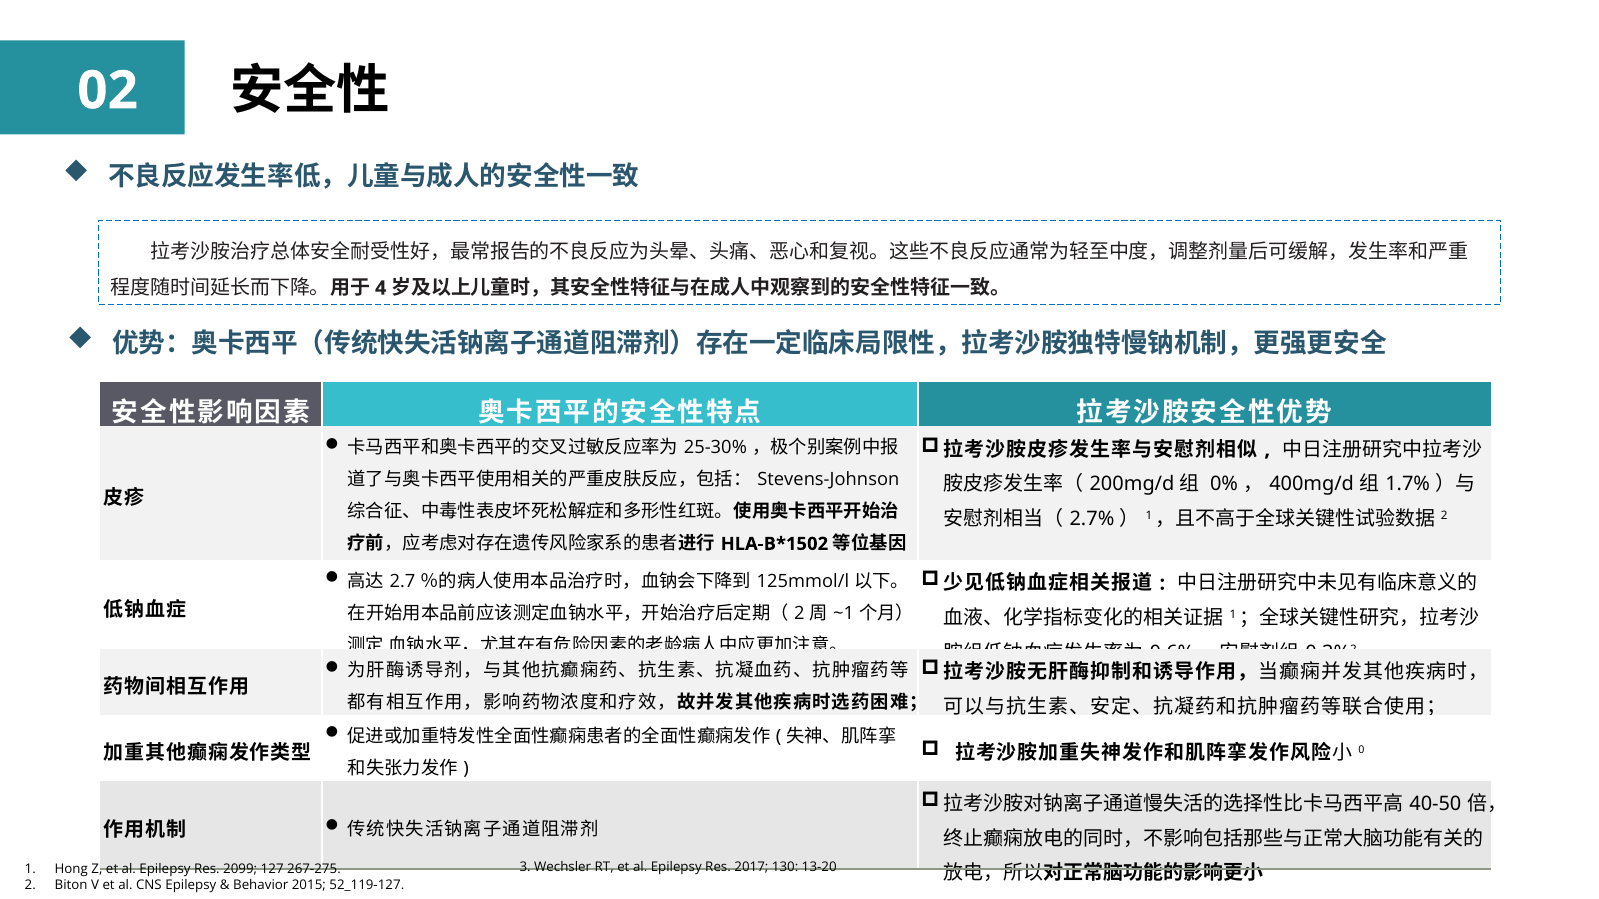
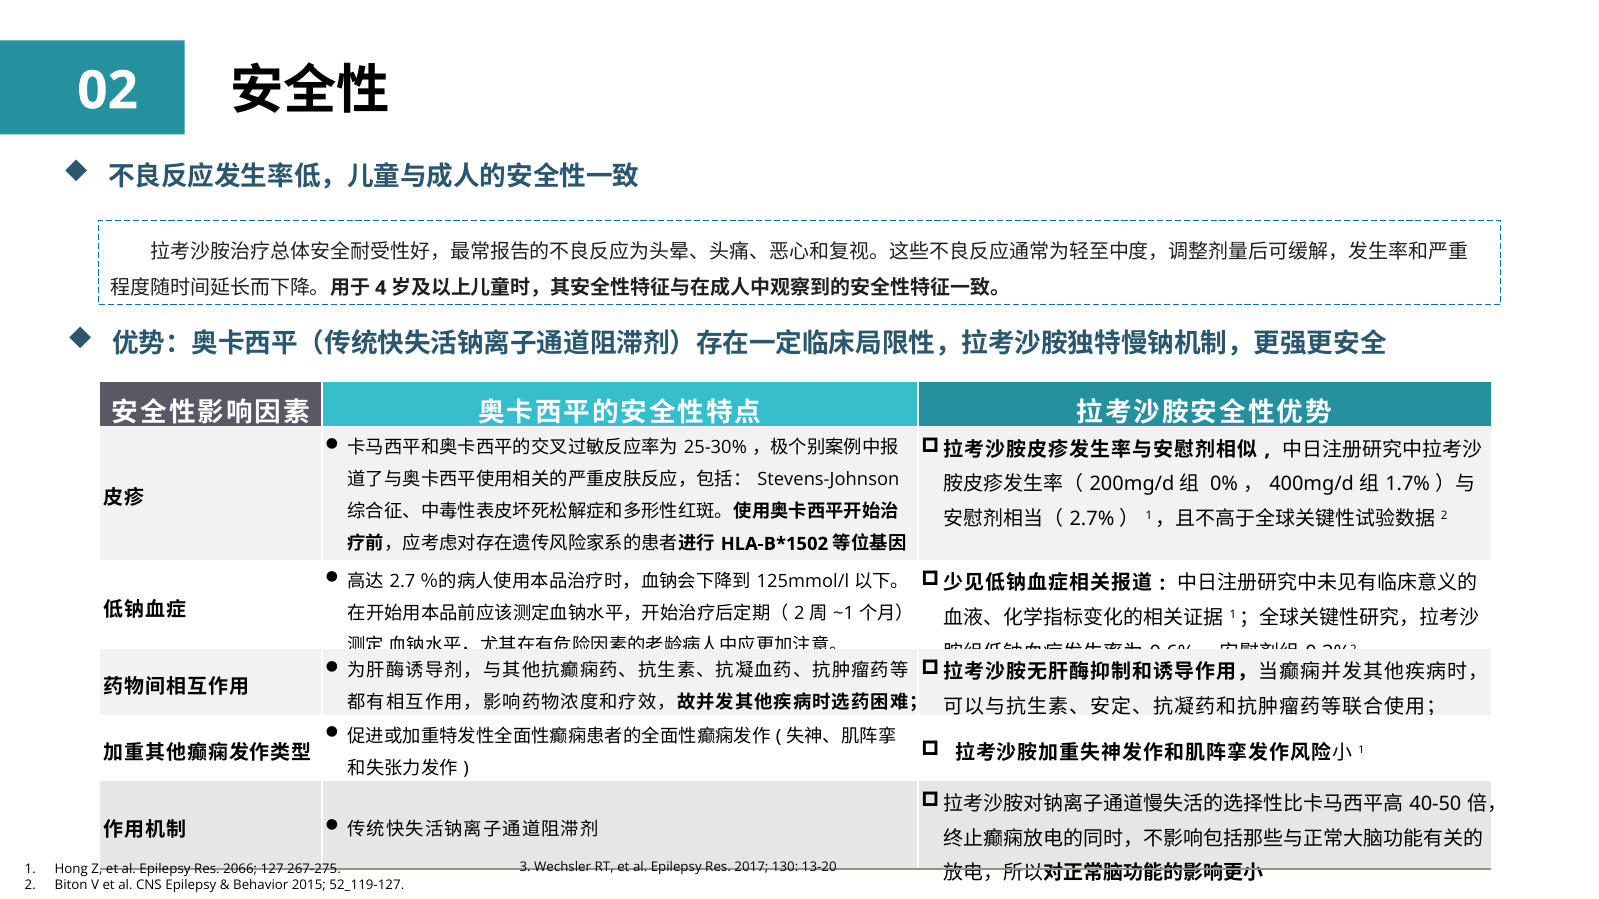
0 at (1362, 751): 0 -> 1
2099: 2099 -> 2066
